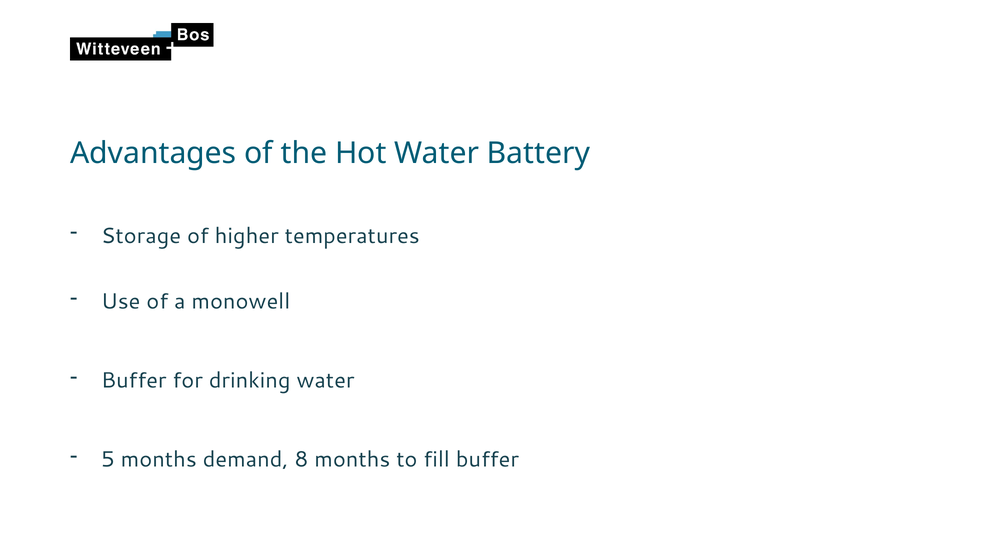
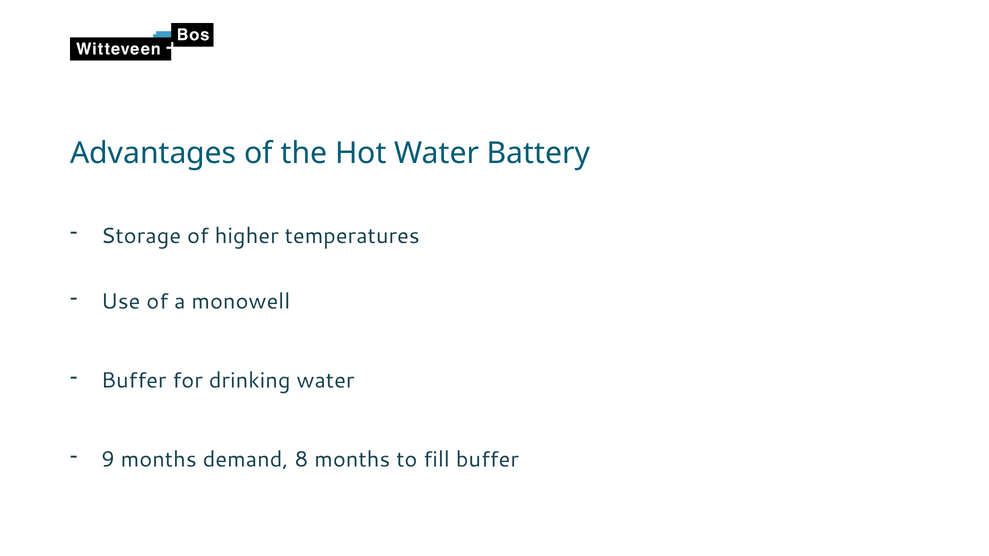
5: 5 -> 9
